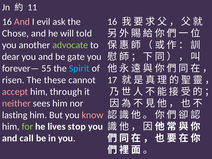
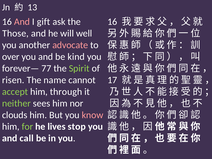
11: 11 -> 13
evil: evil -> gift
Chose: Chose -> Those
told: told -> well
advocate colour: light green -> pink
dear: dear -> over
gate: gate -> kind
55: 55 -> 77
Spirit colour: light blue -> light green
these: these -> name
accept colour: pink -> light green
neither colour: pink -> light green
lasting: lasting -> clouds
